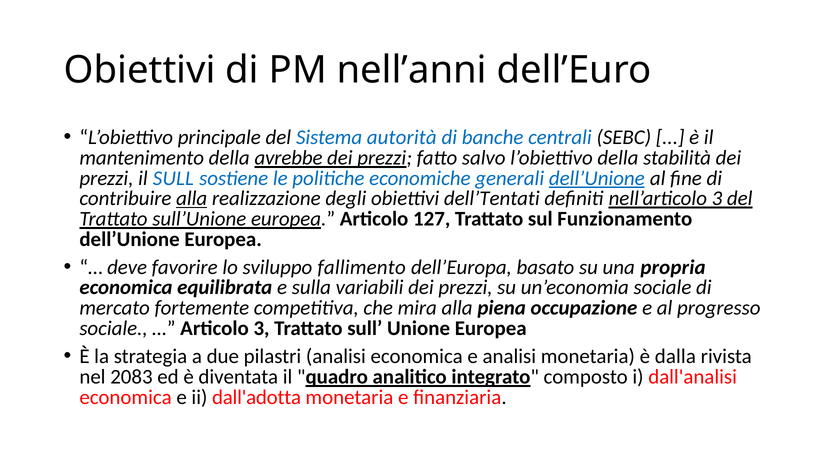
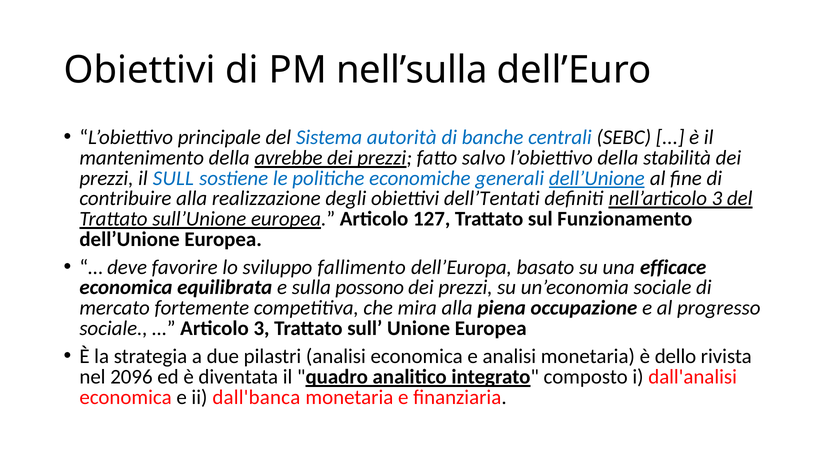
nell’anni: nell’anni -> nell’sulla
alla at (192, 199) underline: present -> none
propria: propria -> efficace
variabili: variabili -> possono
dalla: dalla -> dello
2083: 2083 -> 2096
dall'adotta: dall'adotta -> dall'banca
